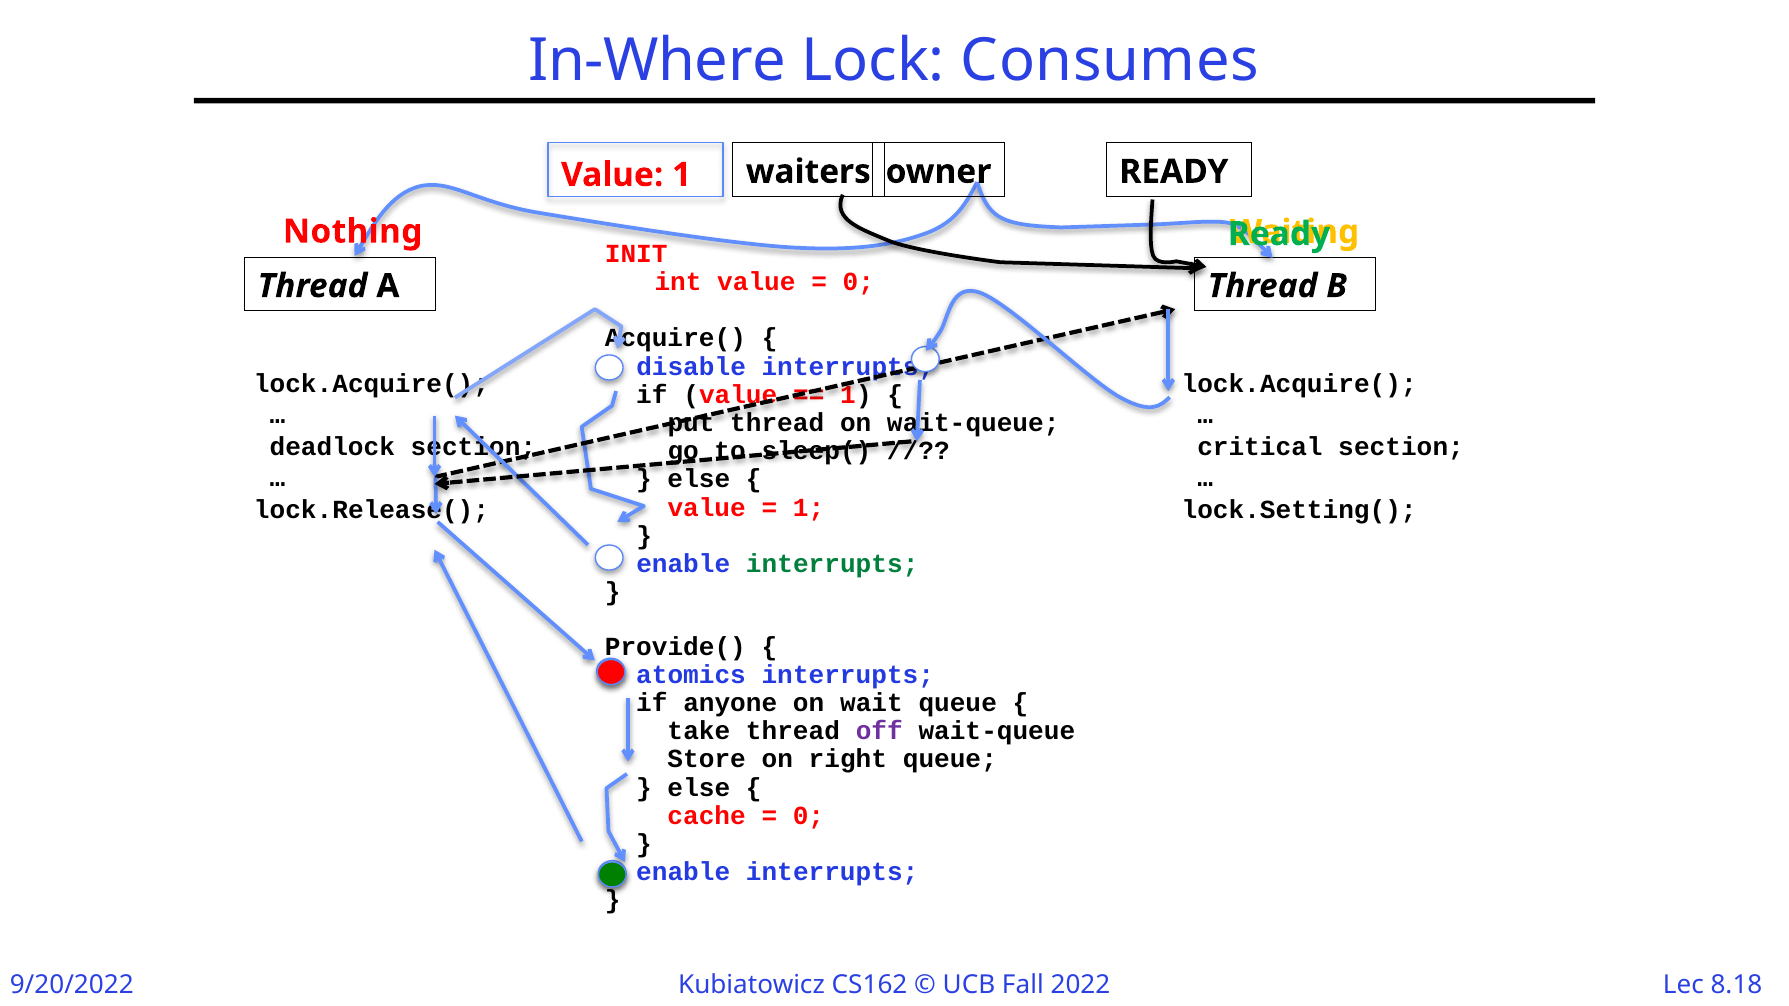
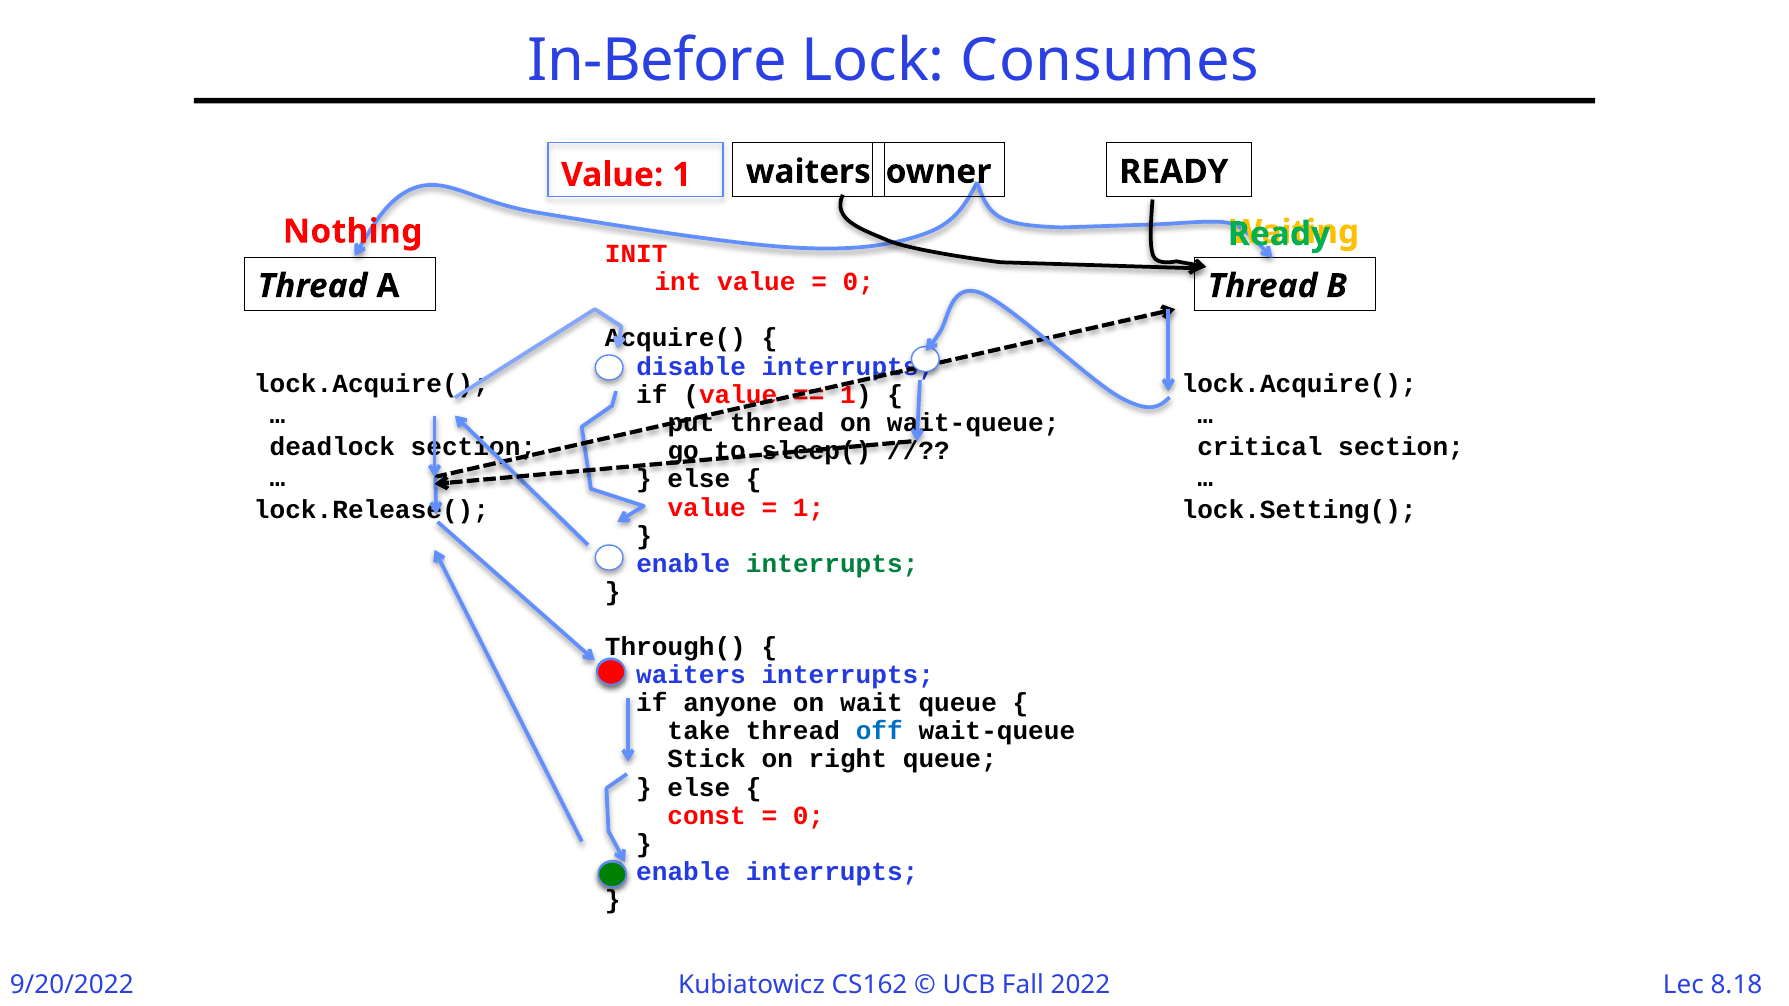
In-Where: In-Where -> In-Before
Provide(: Provide( -> Through(
atomics at (691, 675): atomics -> waiters
off colour: purple -> blue
Store: Store -> Stick
cache: cache -> const
